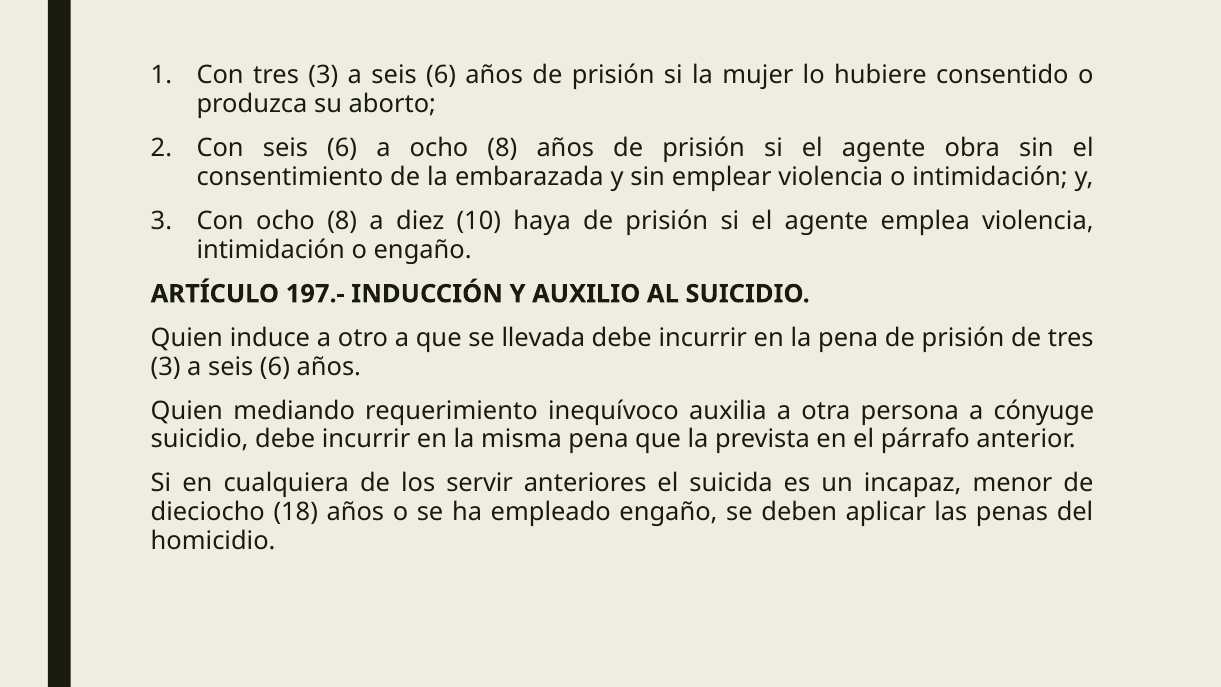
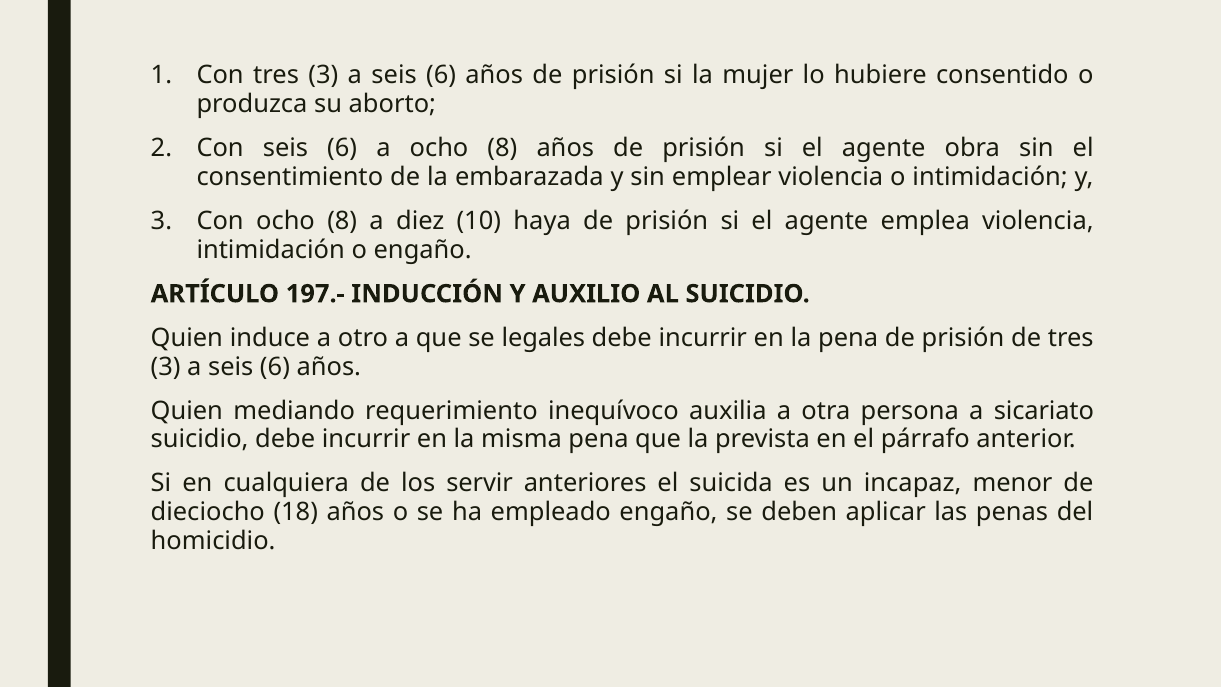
llevada: llevada -> legales
cónyuge: cónyuge -> sicariato
